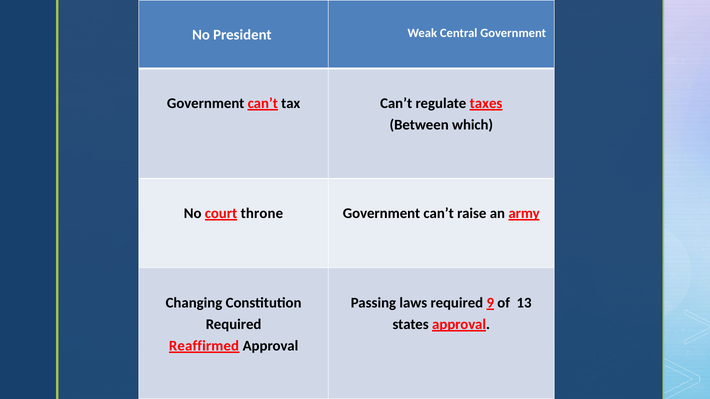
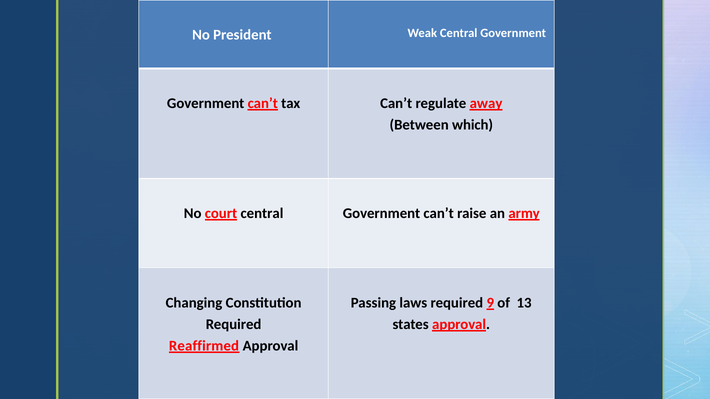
taxes: taxes -> away
court throne: throne -> central
